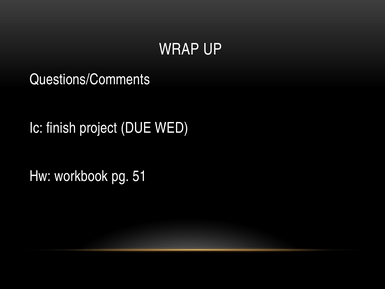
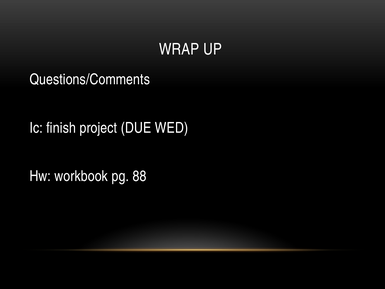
51: 51 -> 88
